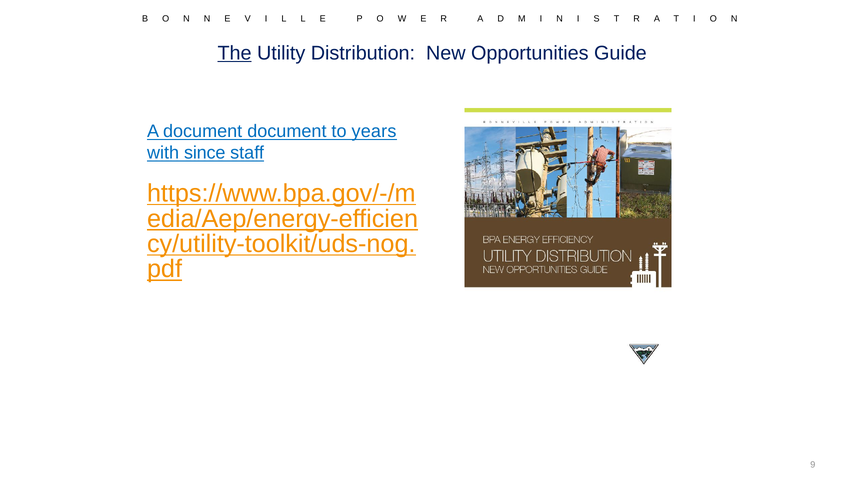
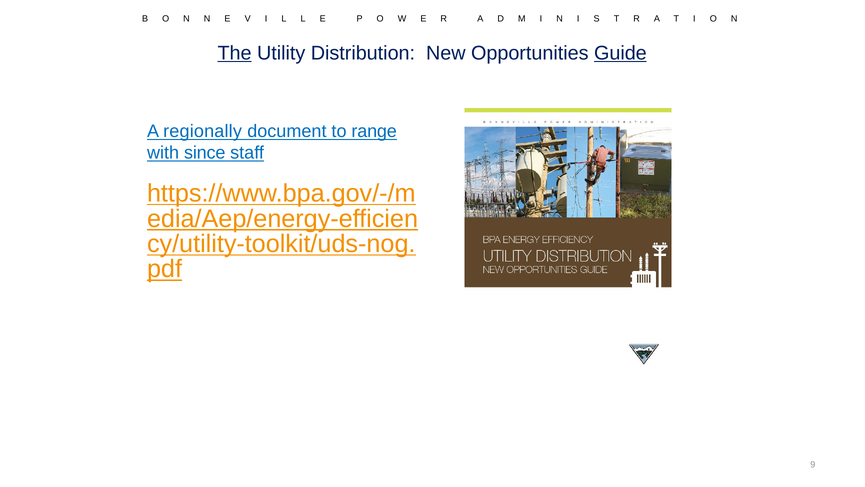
Guide underline: none -> present
A document: document -> regionally
years: years -> range
